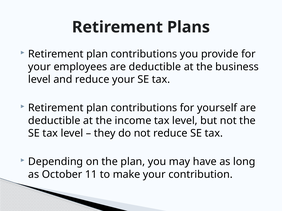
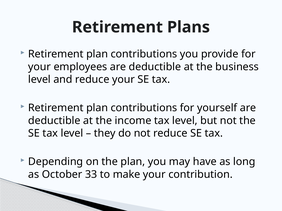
11: 11 -> 33
